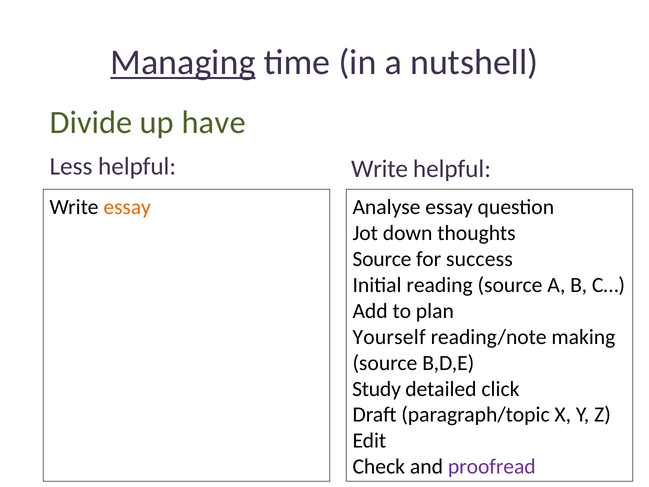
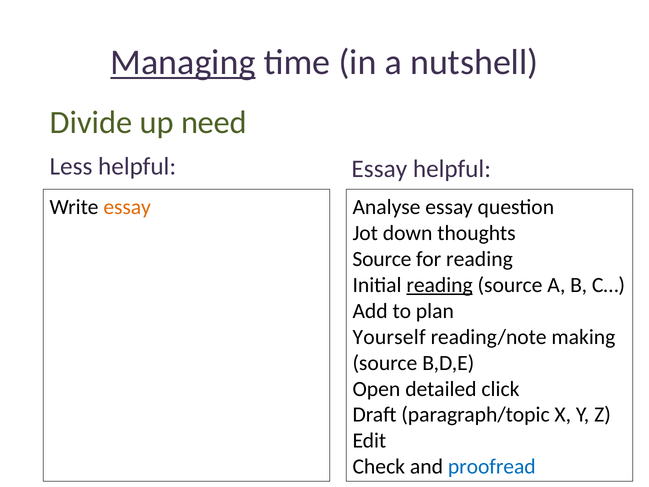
have: have -> need
helpful Write: Write -> Essay
for success: success -> reading
reading at (440, 285) underline: none -> present
Study: Study -> Open
proofread colour: purple -> blue
